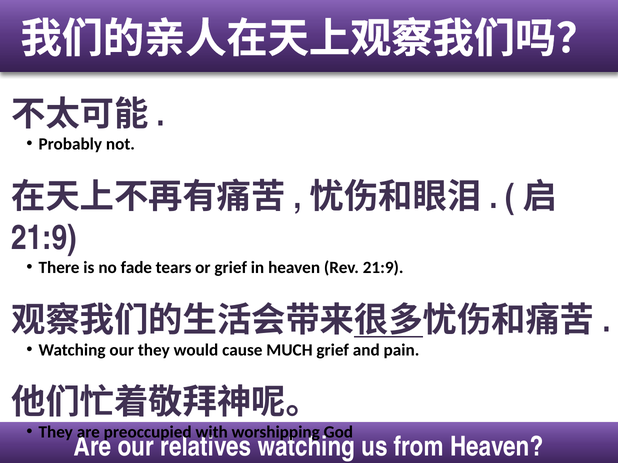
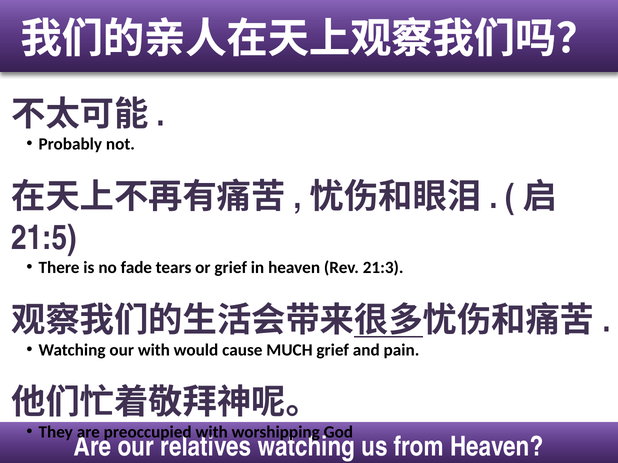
21:9 at (44, 238): 21:9 -> 21:5
Rev 21:9: 21:9 -> 21:3
our they: they -> with
